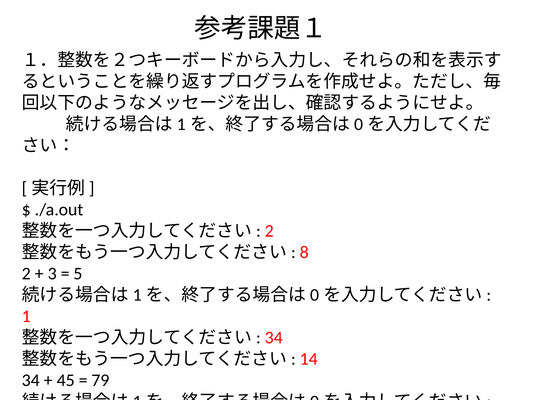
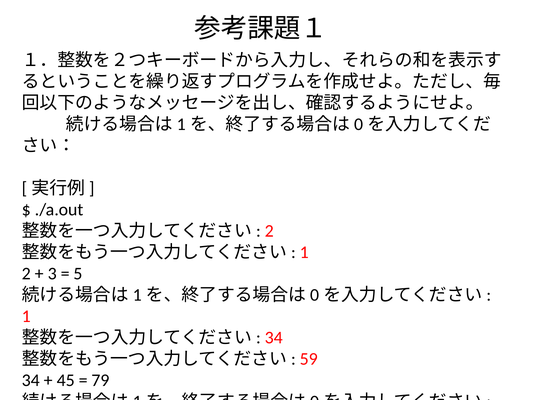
8 at (304, 252): 8 -> 1
14: 14 -> 59
